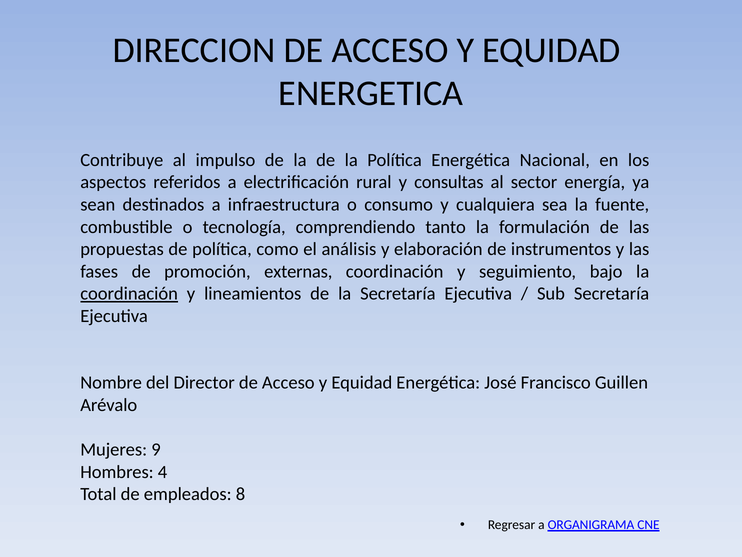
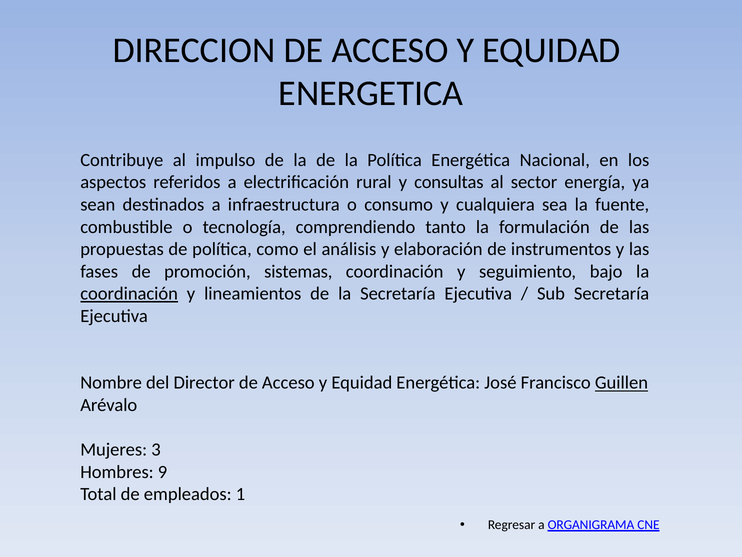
externas: externas -> sistemas
Guillen underline: none -> present
9: 9 -> 3
4: 4 -> 9
8: 8 -> 1
